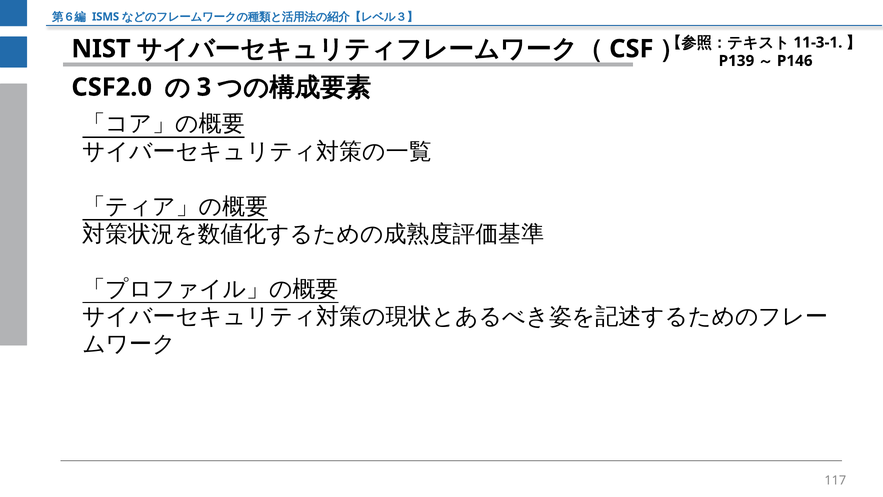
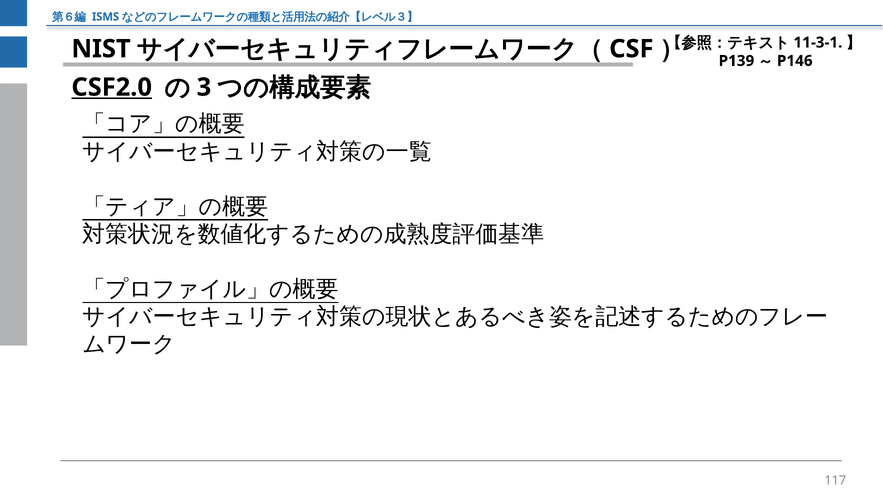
CSF2.0 underline: none -> present
